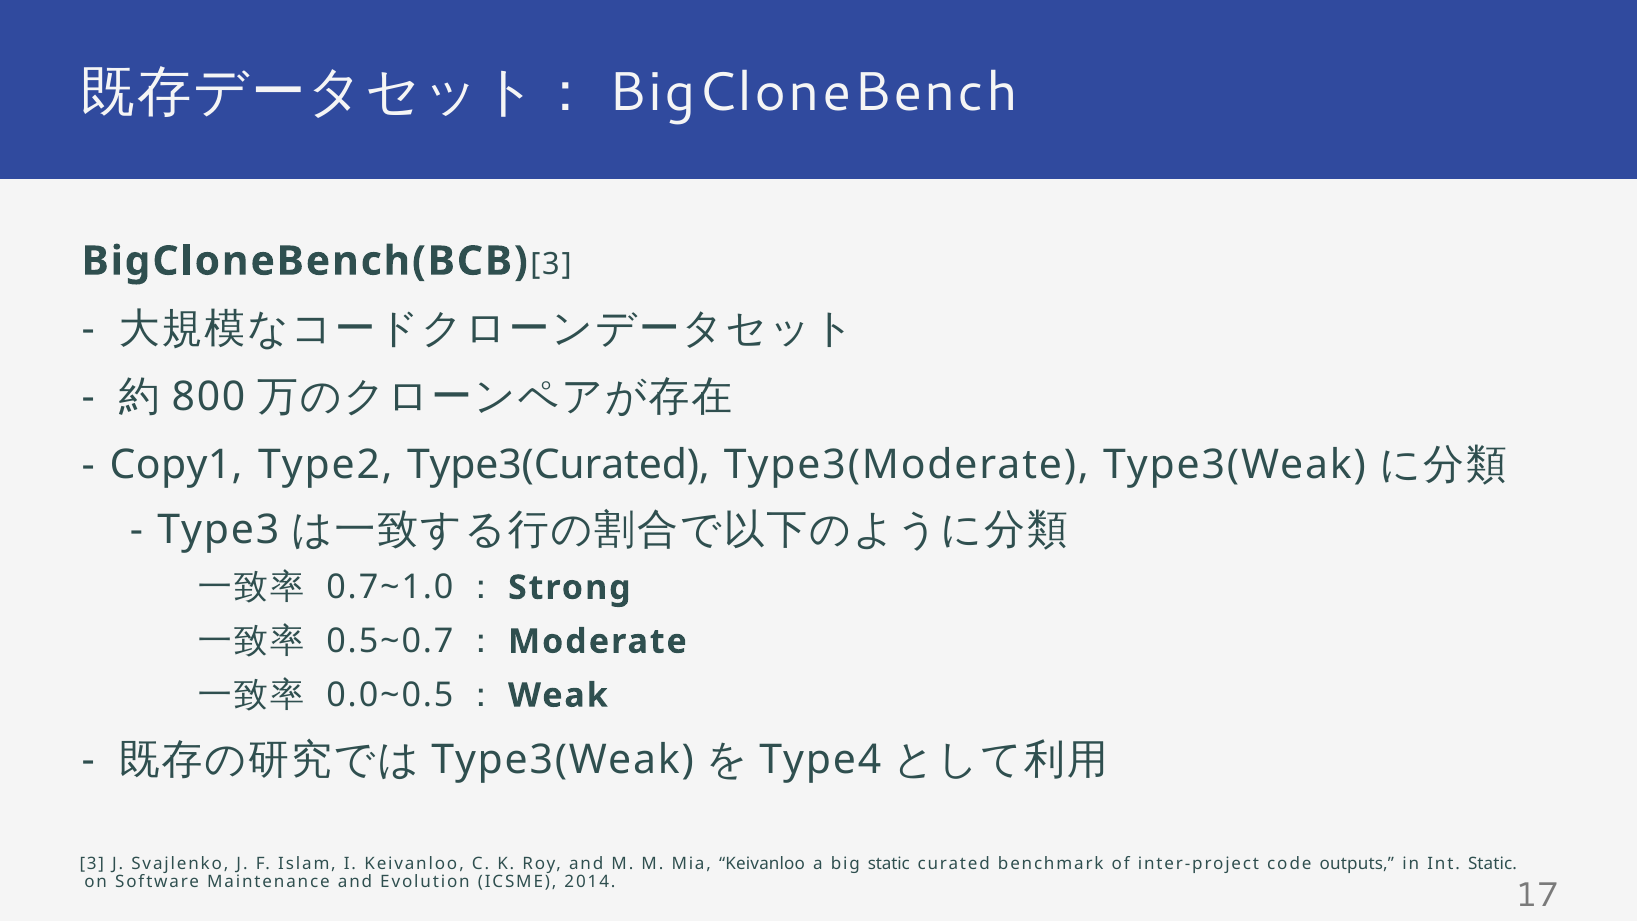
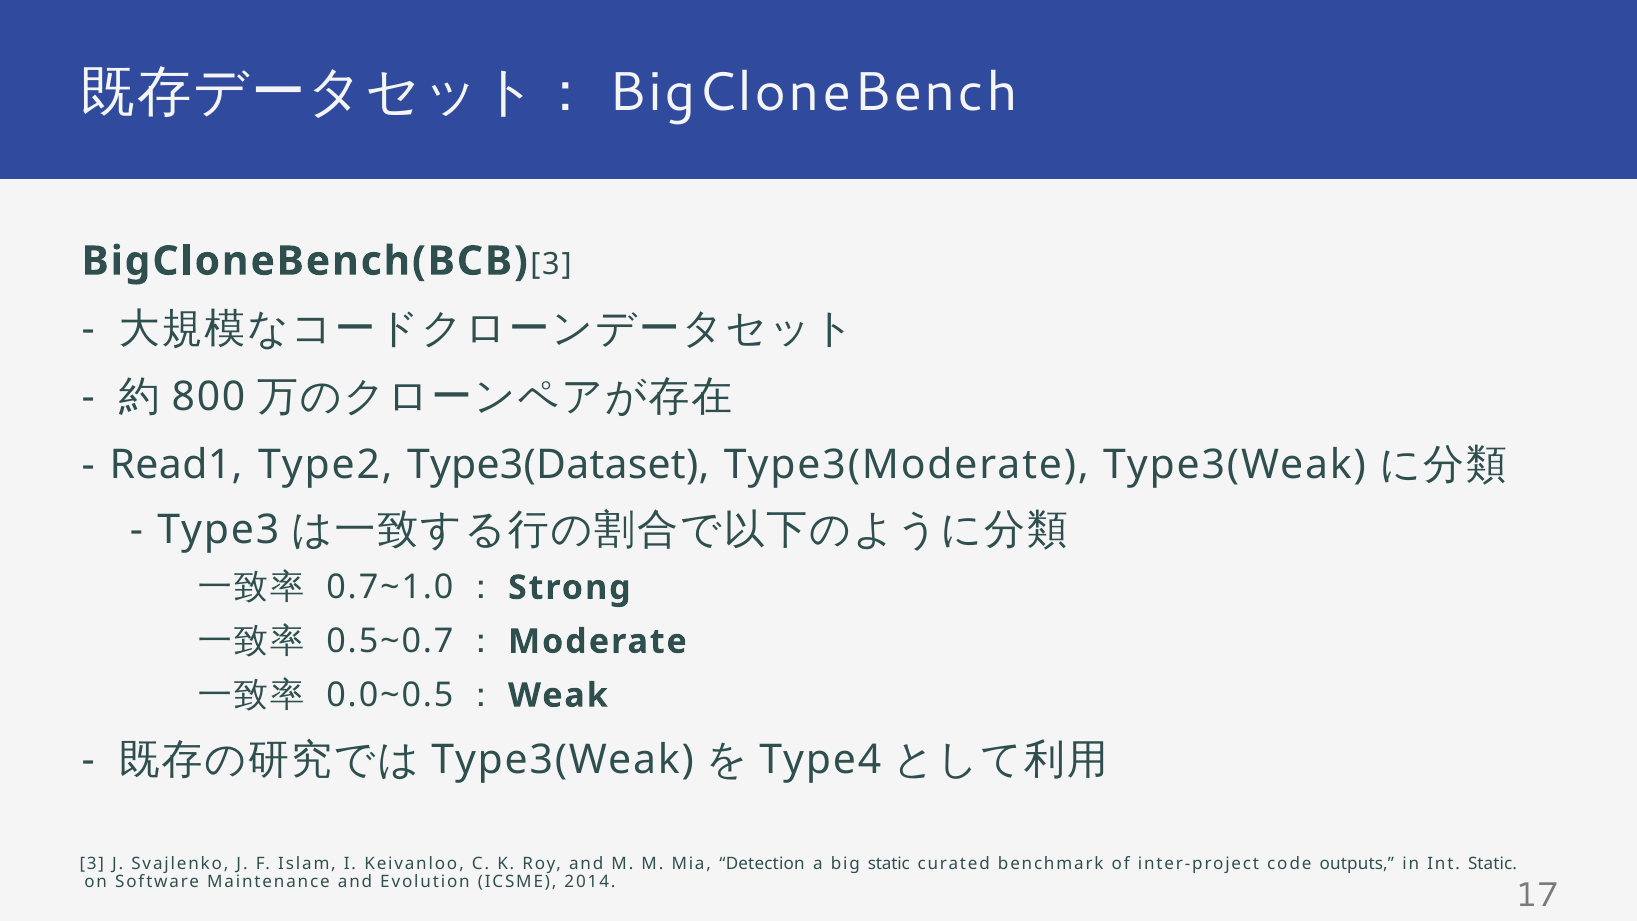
Copy1: Copy1 -> Read1
Type3(Curated: Type3(Curated -> Type3(Dataset
Mia Keivanloo: Keivanloo -> Detection
